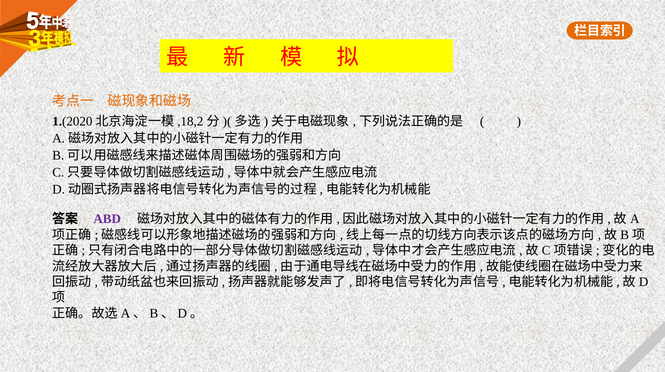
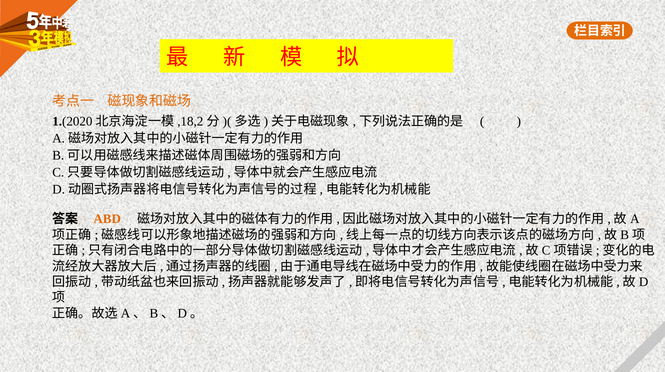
ABD colour: purple -> orange
